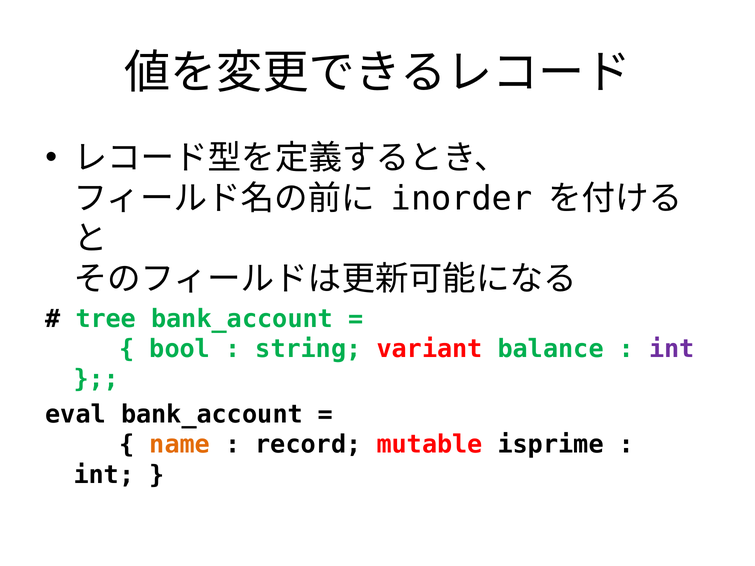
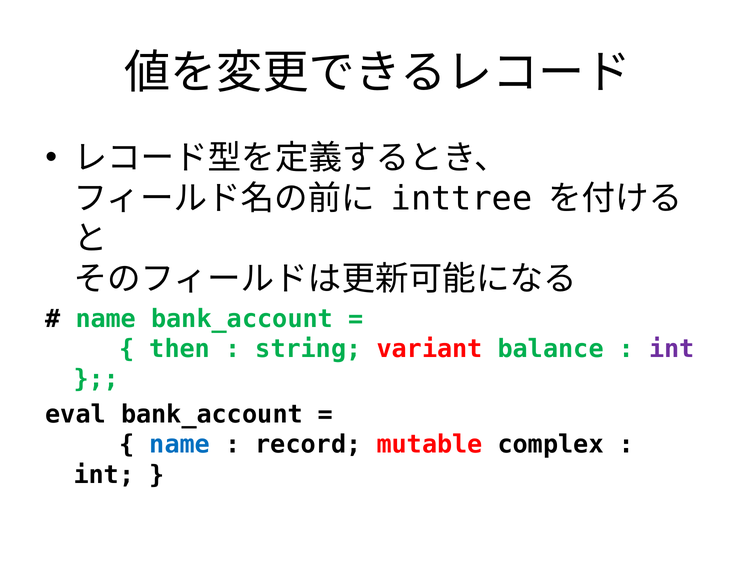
inorder: inorder -> inttree
tree at (106, 319): tree -> name
bool: bool -> then
name at (180, 445) colour: orange -> blue
isprime: isprime -> complex
